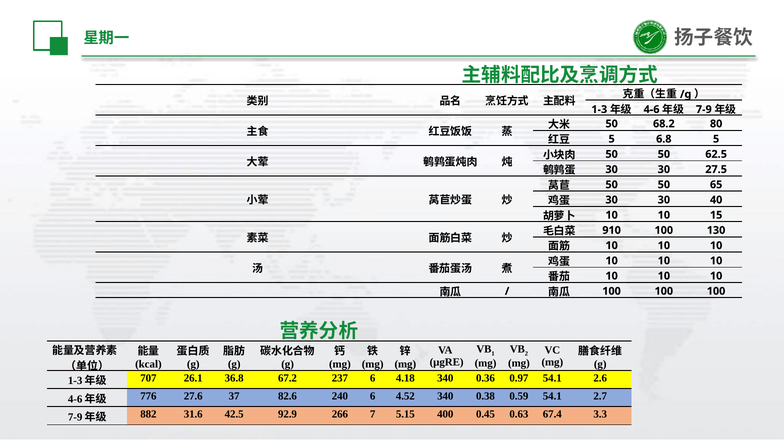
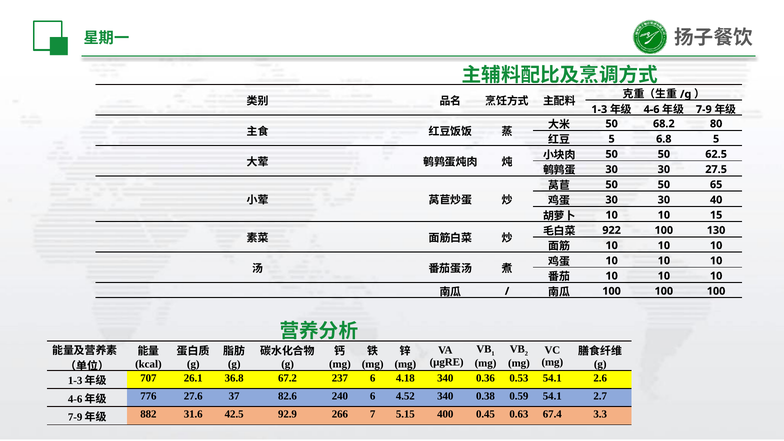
910: 910 -> 922
0.97: 0.97 -> 0.53
